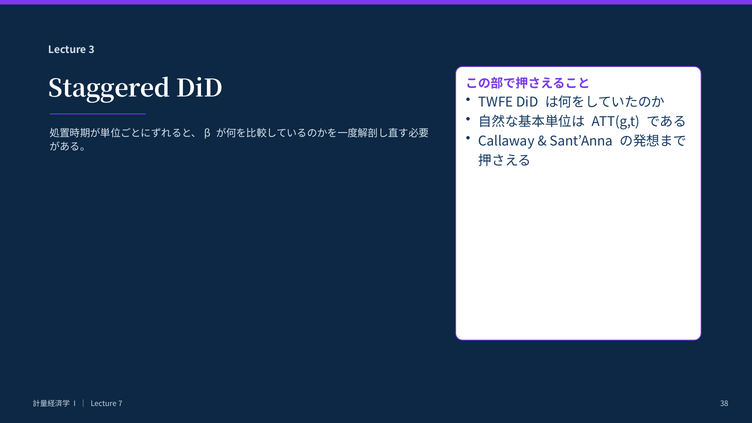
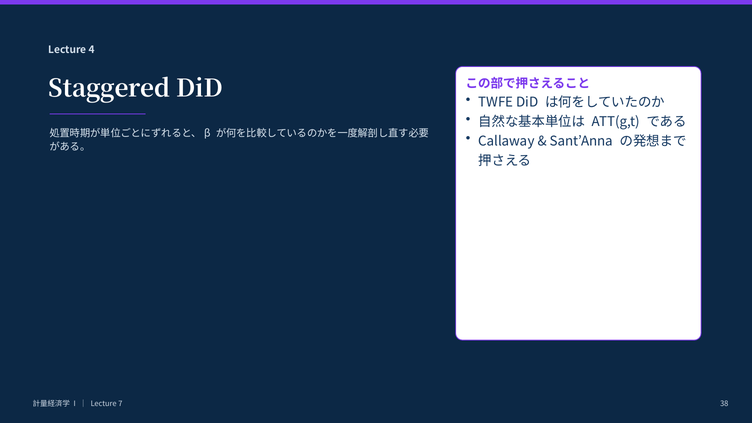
3: 3 -> 4
